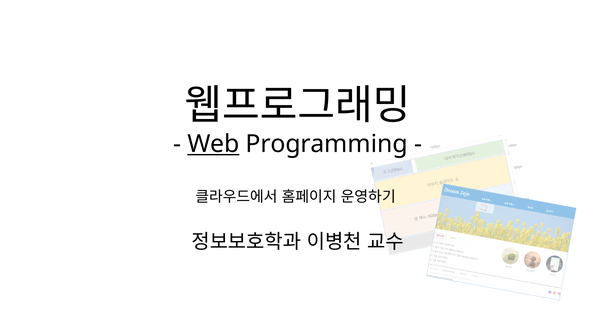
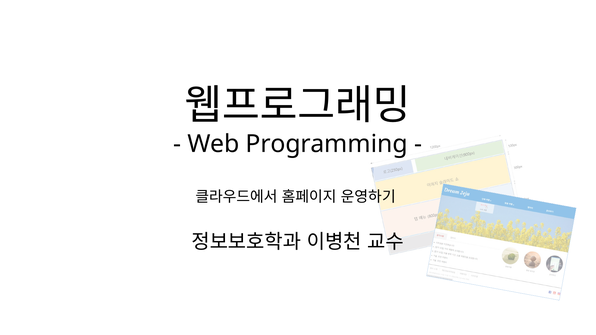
Web underline: present -> none
